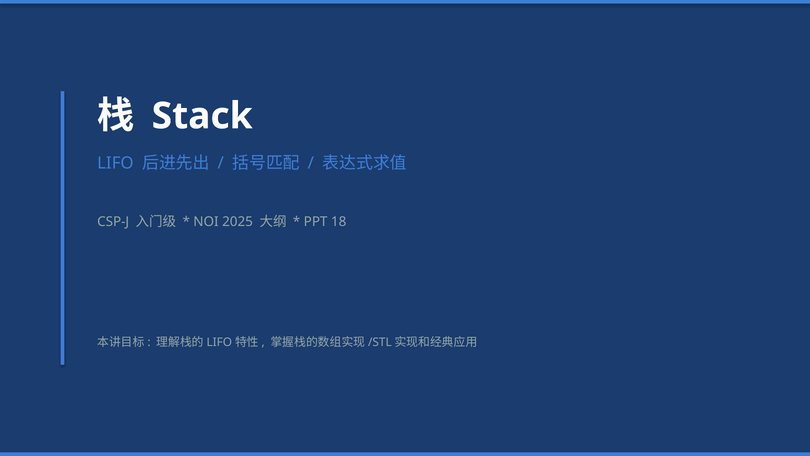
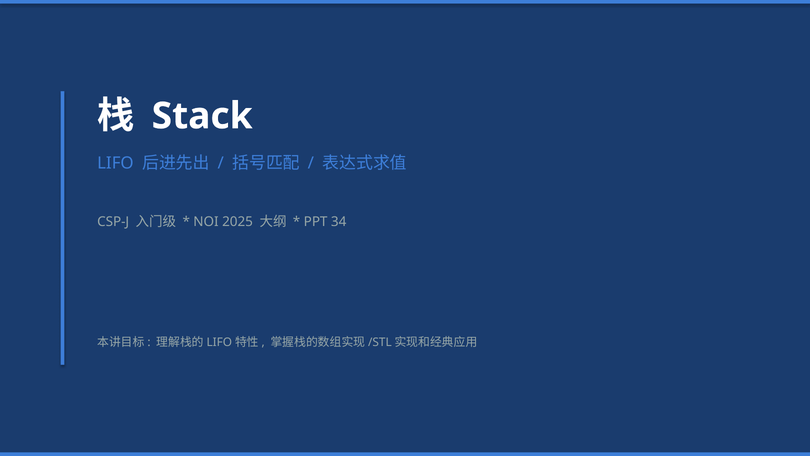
18: 18 -> 34
